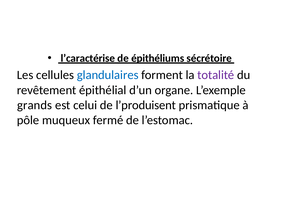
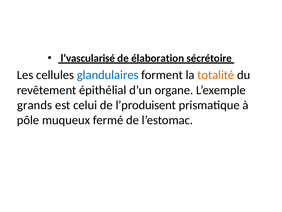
l’caractérise: l’caractérise -> l’vascularisé
épithéliums: épithéliums -> élaboration
totalité colour: purple -> orange
